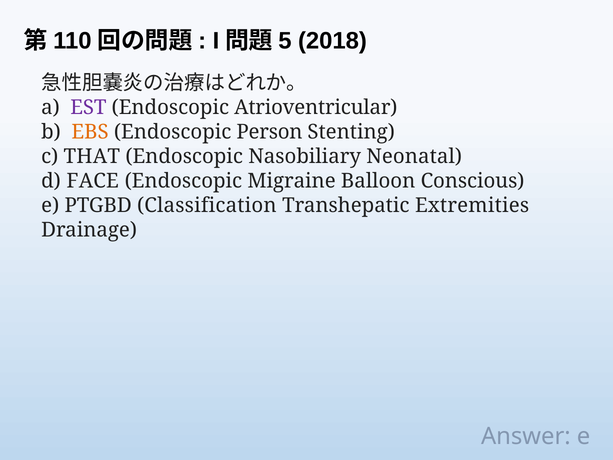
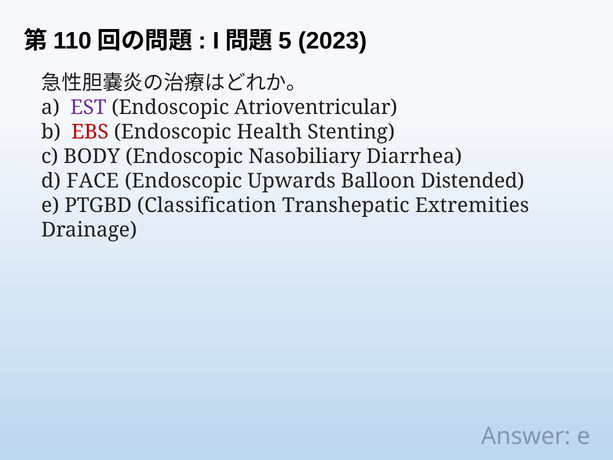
2018: 2018 -> 2023
EBS colour: orange -> red
Person: Person -> Health
THAT: THAT -> BODY
Neonatal: Neonatal -> Diarrhea
Migraine: Migraine -> Upwards
Conscious: Conscious -> Distended
